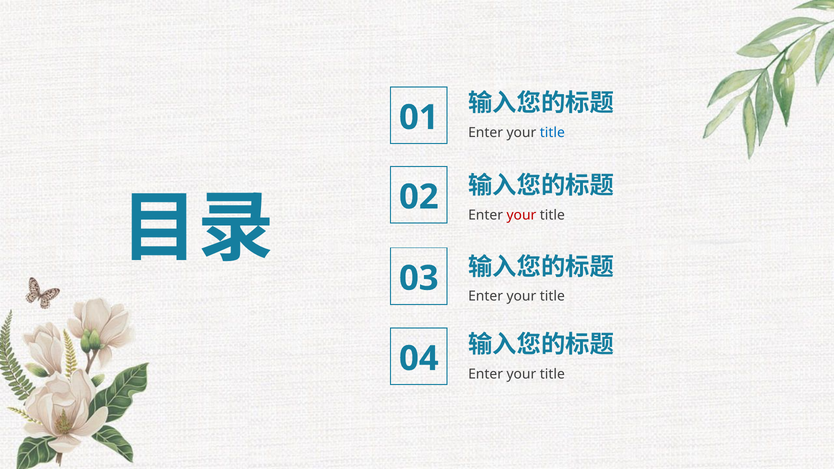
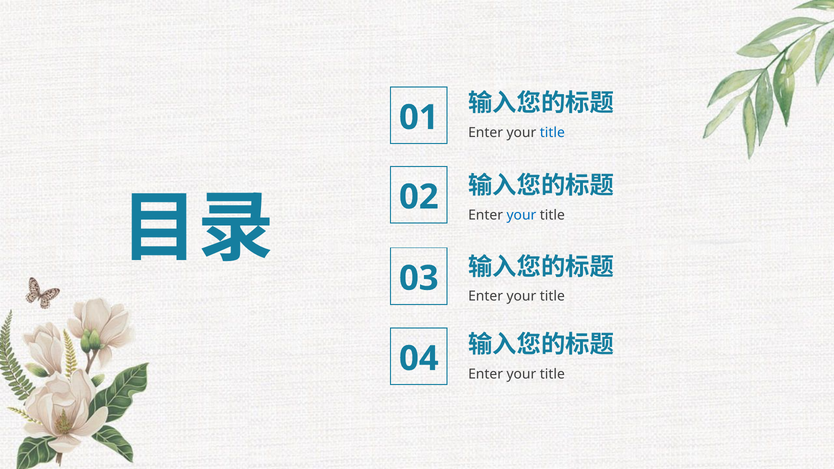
your at (521, 215) colour: red -> blue
